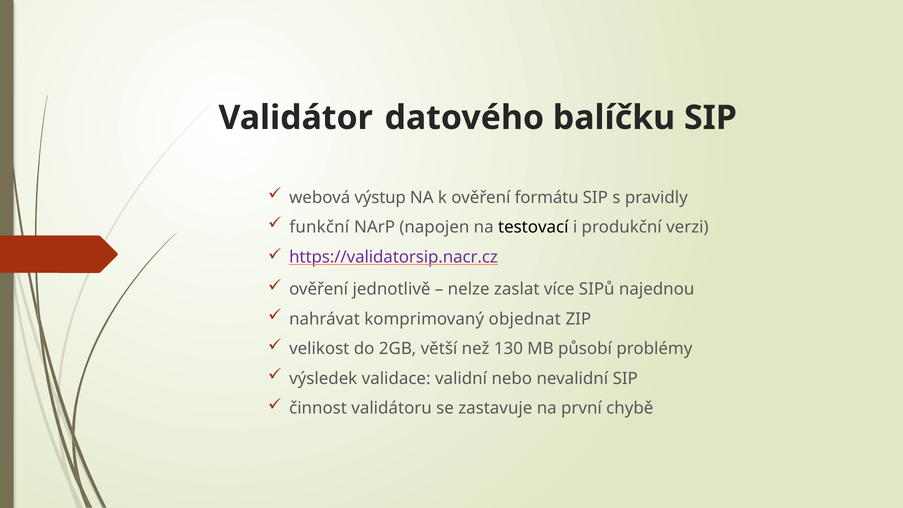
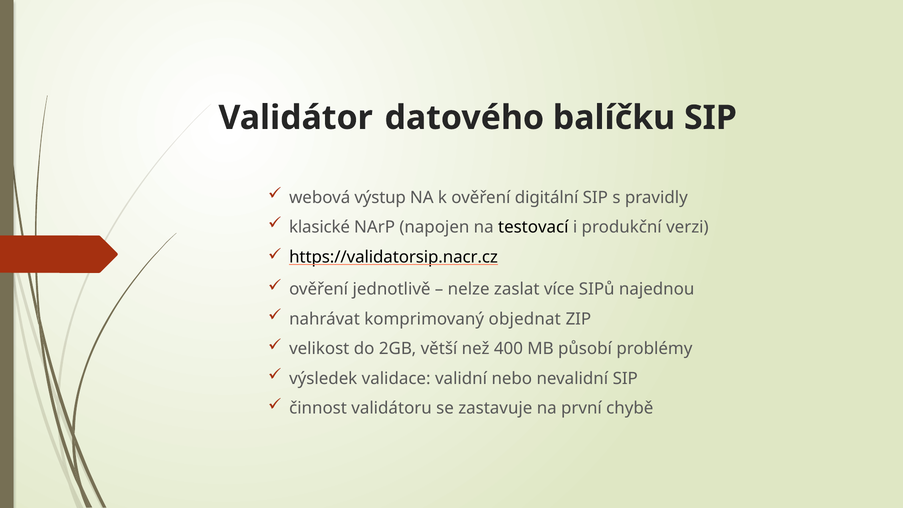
formátu: formátu -> digitální
funkční: funkční -> klasické
https://validatorsip.nacr.cz colour: purple -> black
130: 130 -> 400
